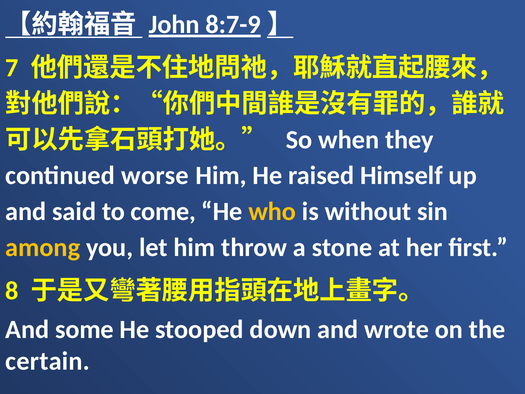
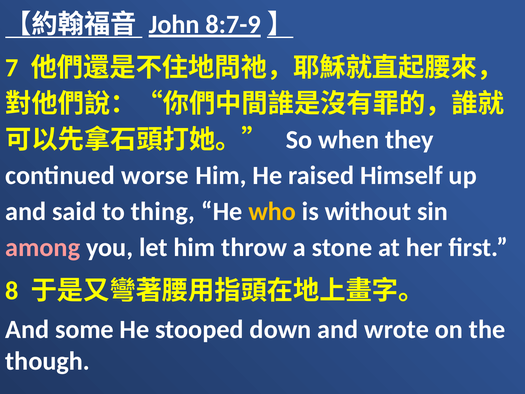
come: come -> thing
among colour: yellow -> pink
certain: certain -> though
